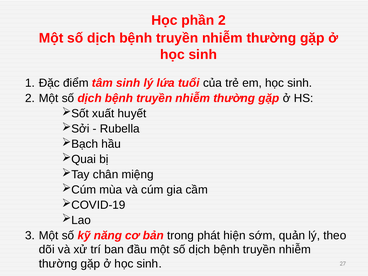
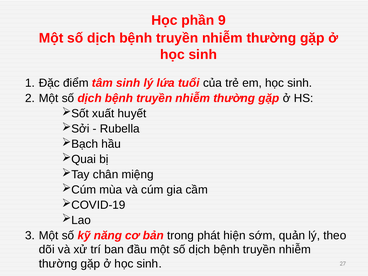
phần 2: 2 -> 9
